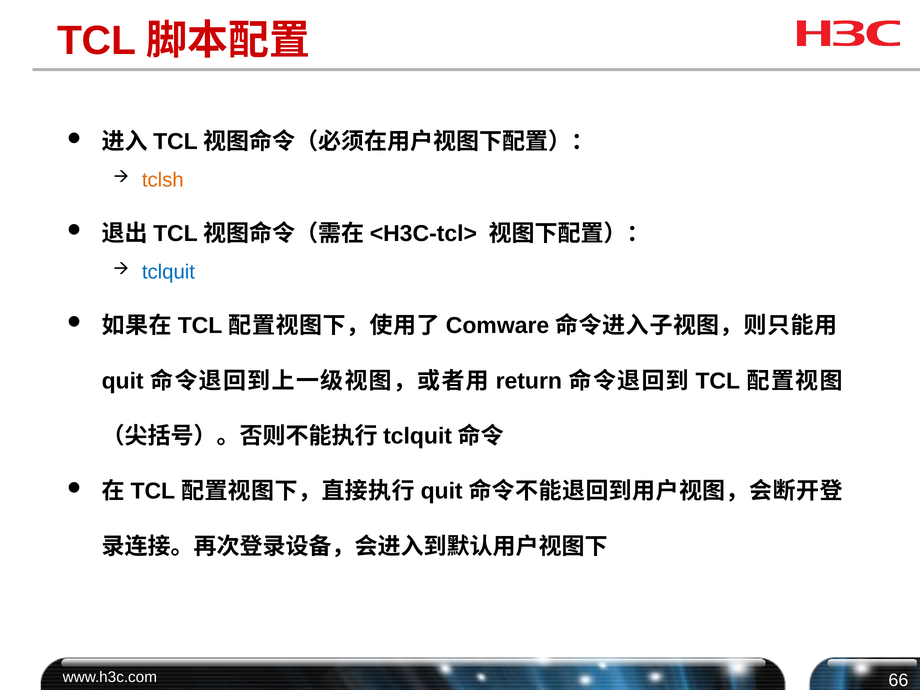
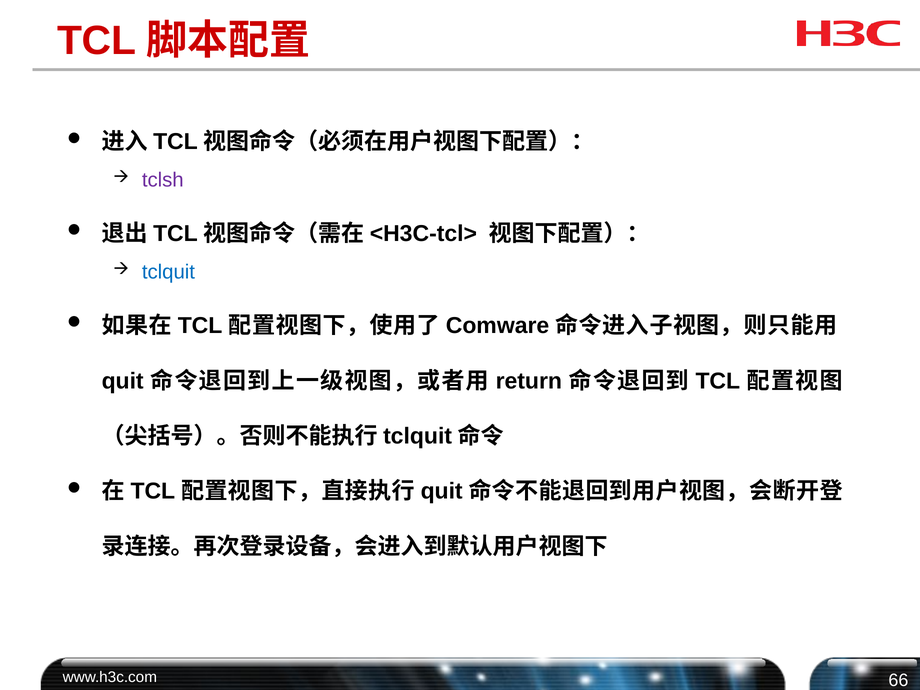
tclsh colour: orange -> purple
